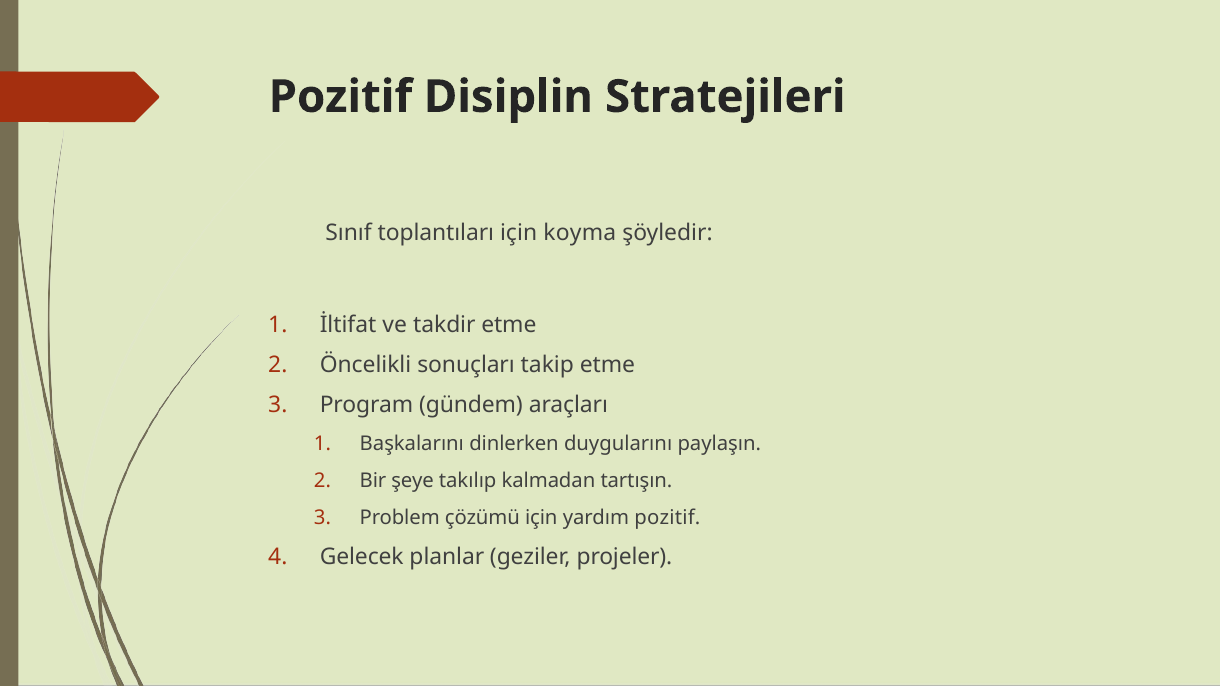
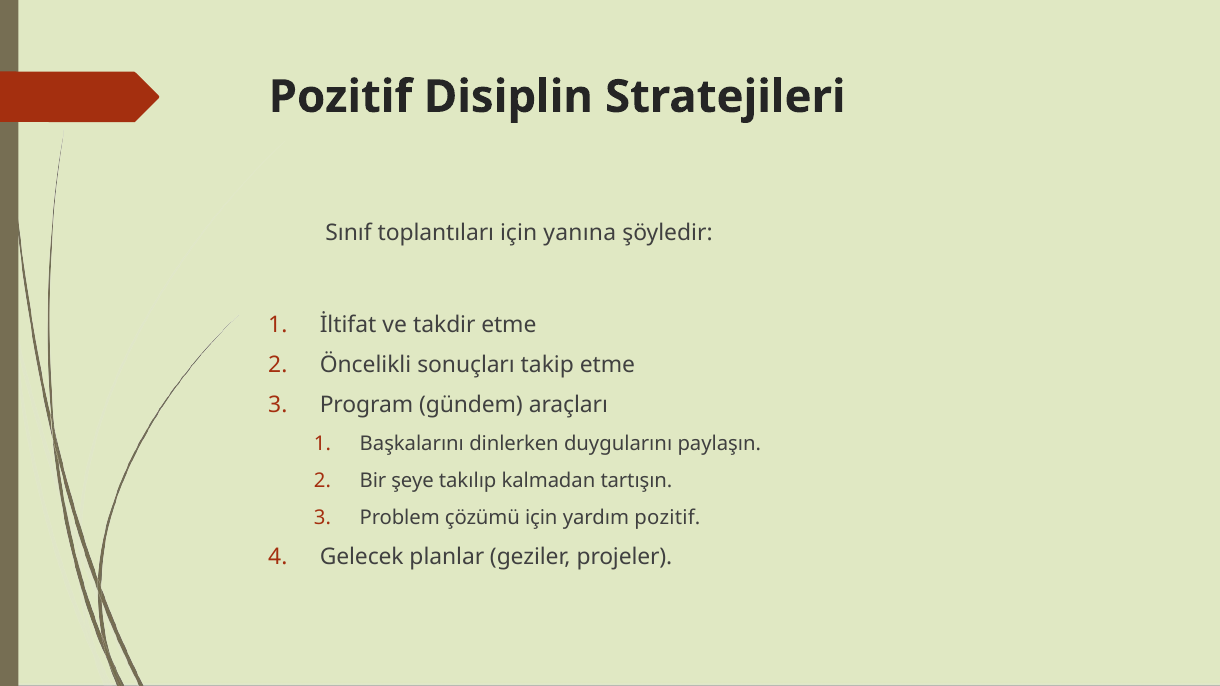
koyma: koyma -> yanına
